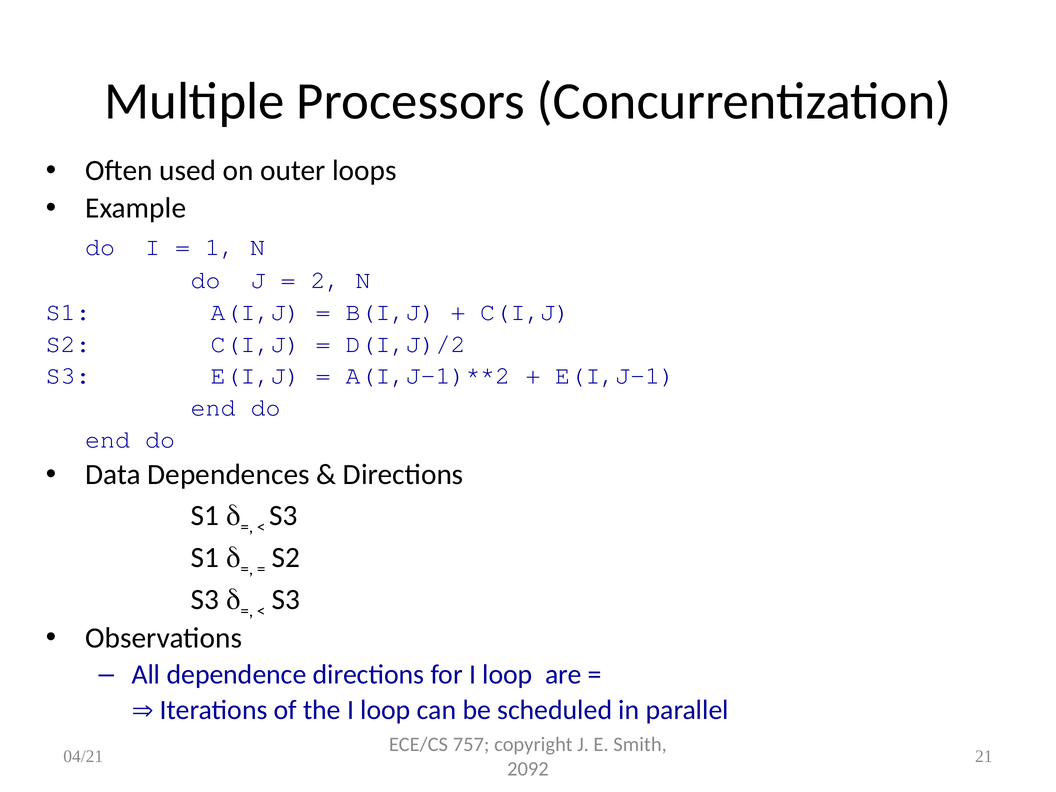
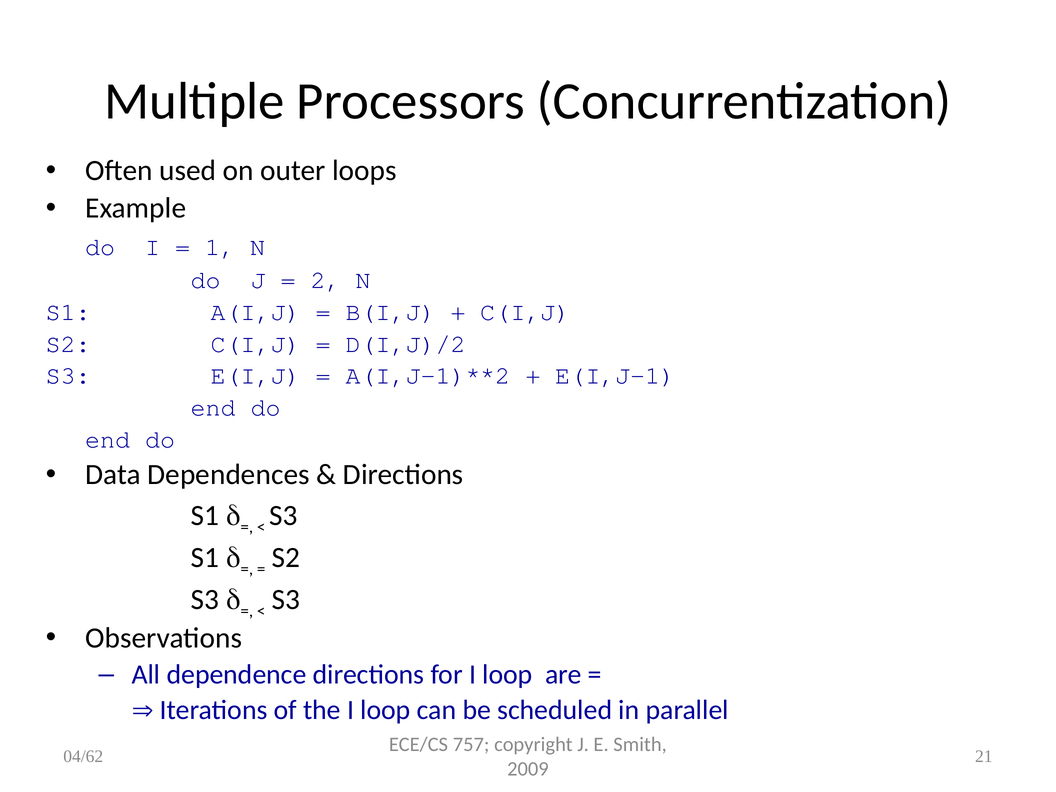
04/21: 04/21 -> 04/62
2092: 2092 -> 2009
